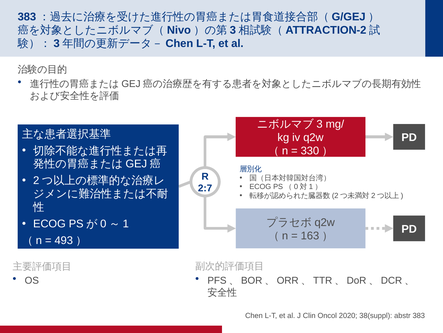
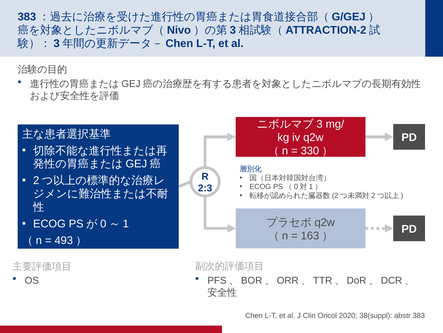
2:7: 2:7 -> 2:3
